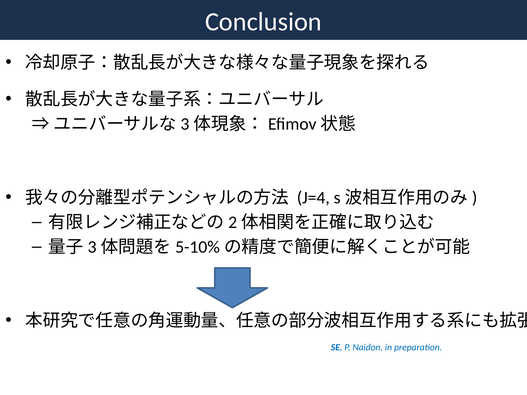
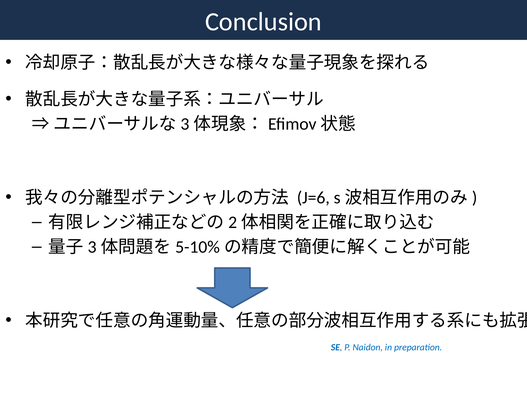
J=4: J=4 -> J=6
